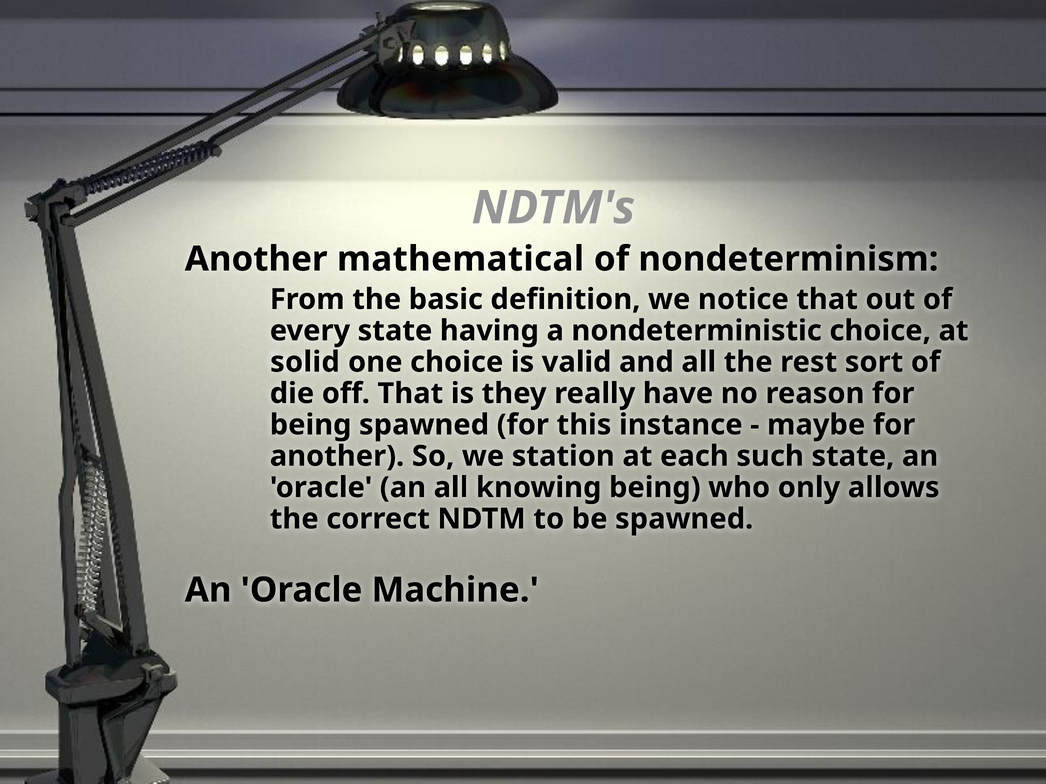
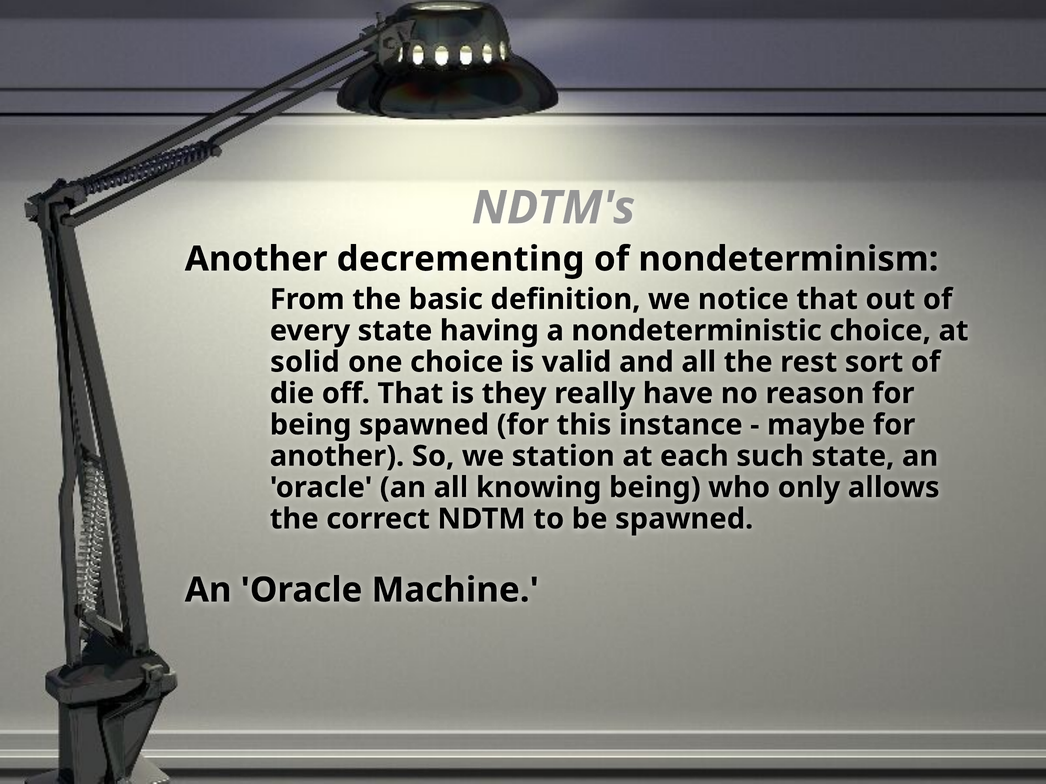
mathematical: mathematical -> decrementing
